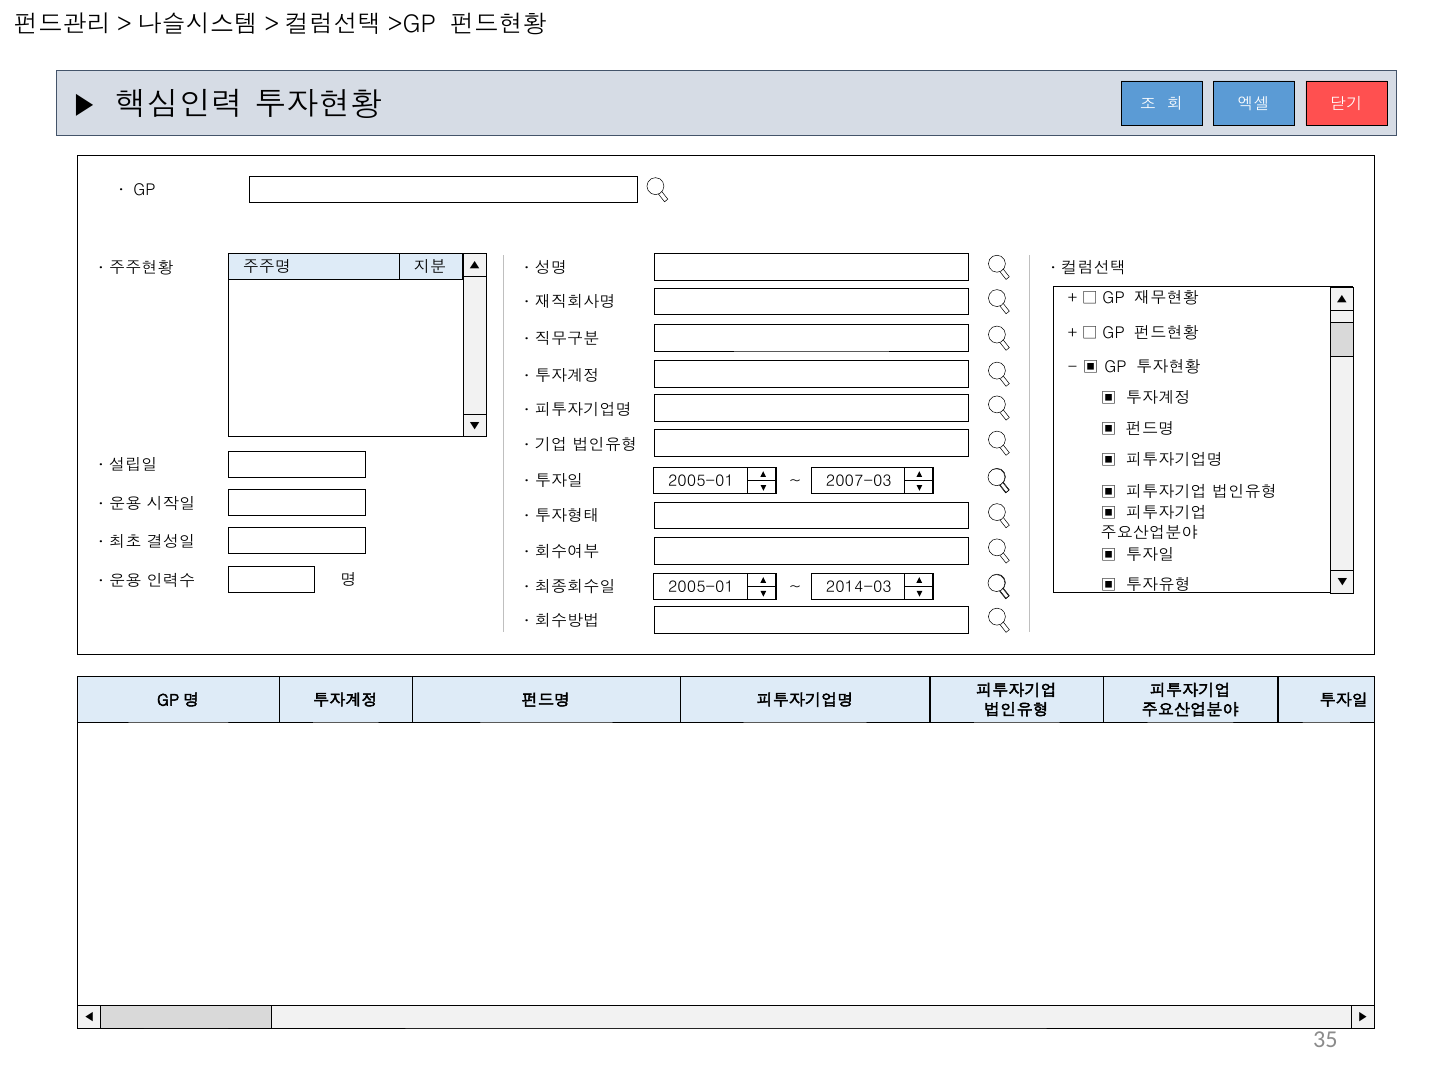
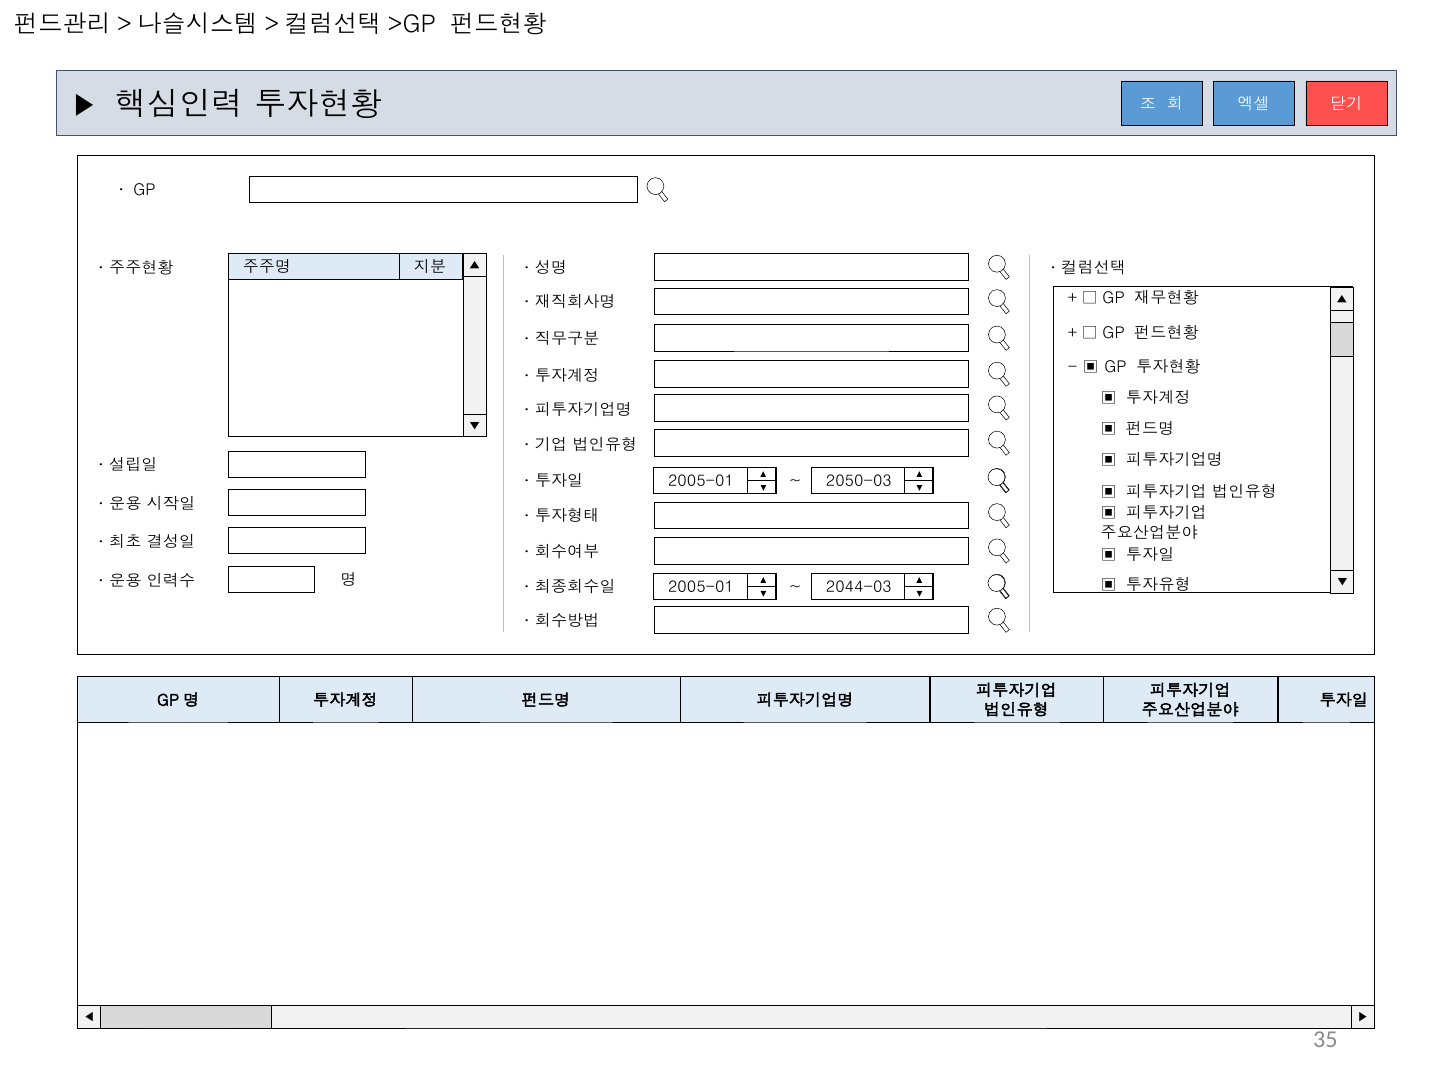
2007-03: 2007-03 -> 2050-03
2014-03: 2014-03 -> 2044-03
